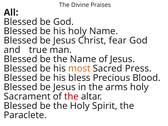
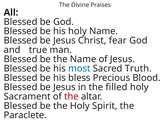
most colour: orange -> blue
Press: Press -> Truth
arms: arms -> filled
